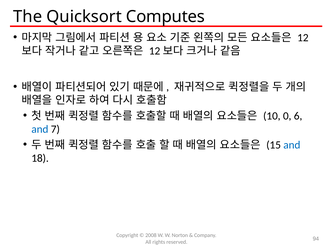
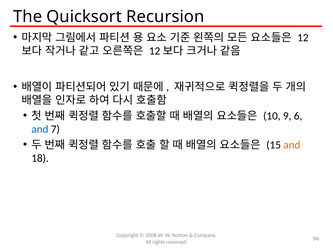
Computes: Computes -> Recursion
0: 0 -> 9
and at (292, 145) colour: blue -> orange
